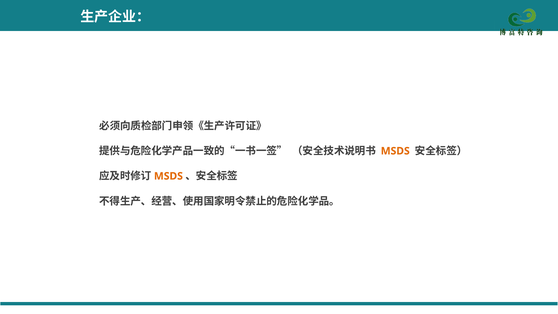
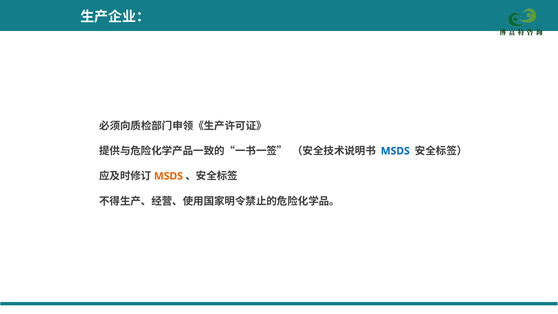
MSDS at (395, 151) colour: orange -> blue
